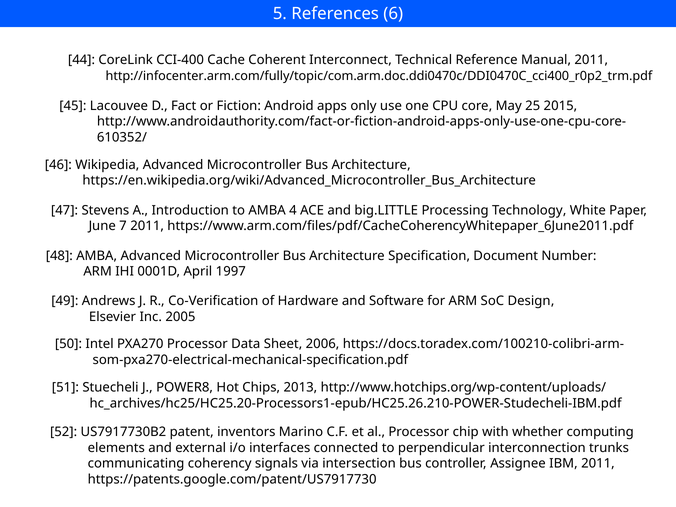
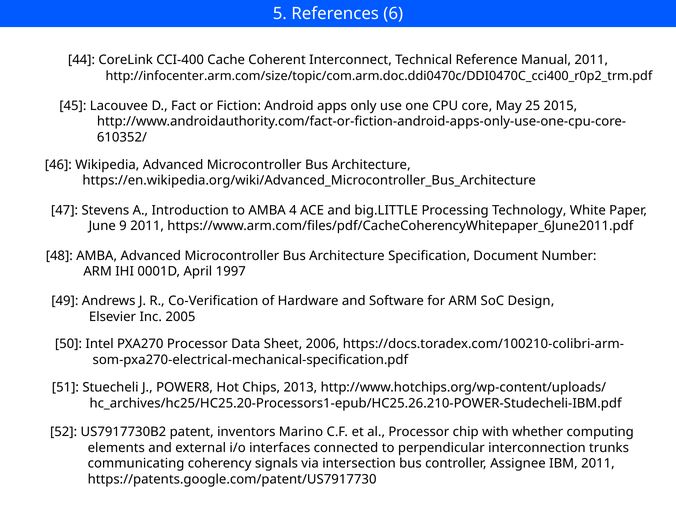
http://infocenter.arm.com/fully/topic/com.arm.doc.ddi0470c/DDI0470C_cci400_r0p2_trm.pdf: http://infocenter.arm.com/fully/topic/com.arm.doc.ddi0470c/DDI0470C_cci400_r0p2_trm.pdf -> http://infocenter.arm.com/size/topic/com.arm.doc.ddi0470c/DDI0470C_cci400_r0p2_trm.pdf
7: 7 -> 9
